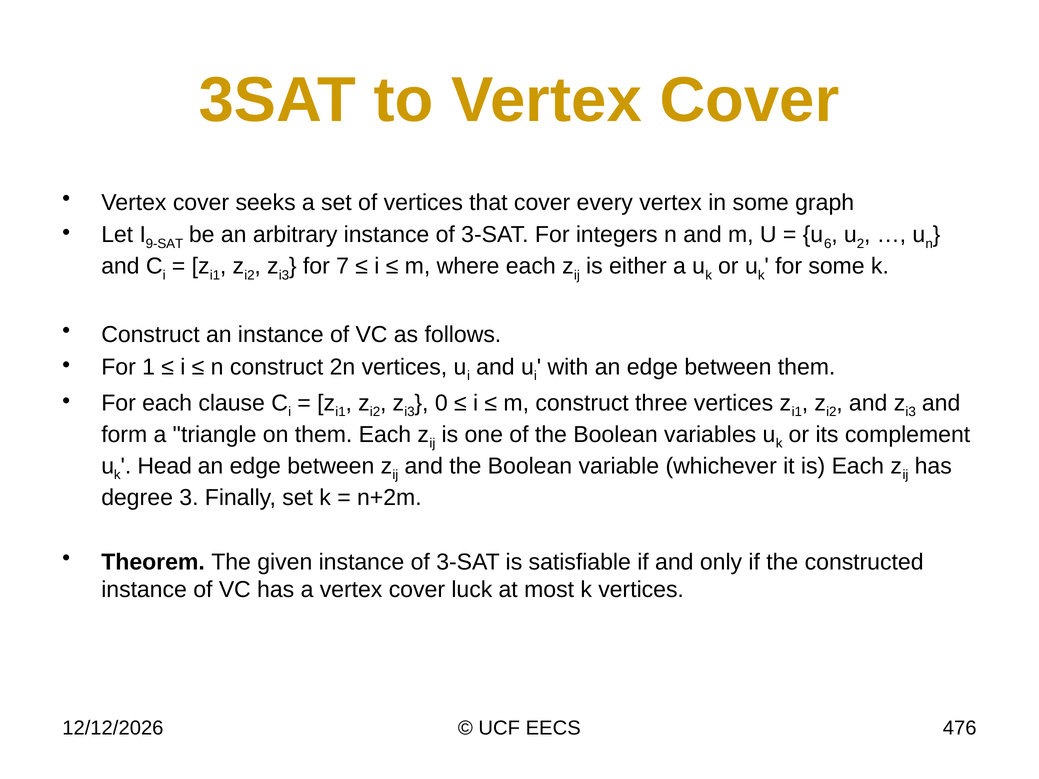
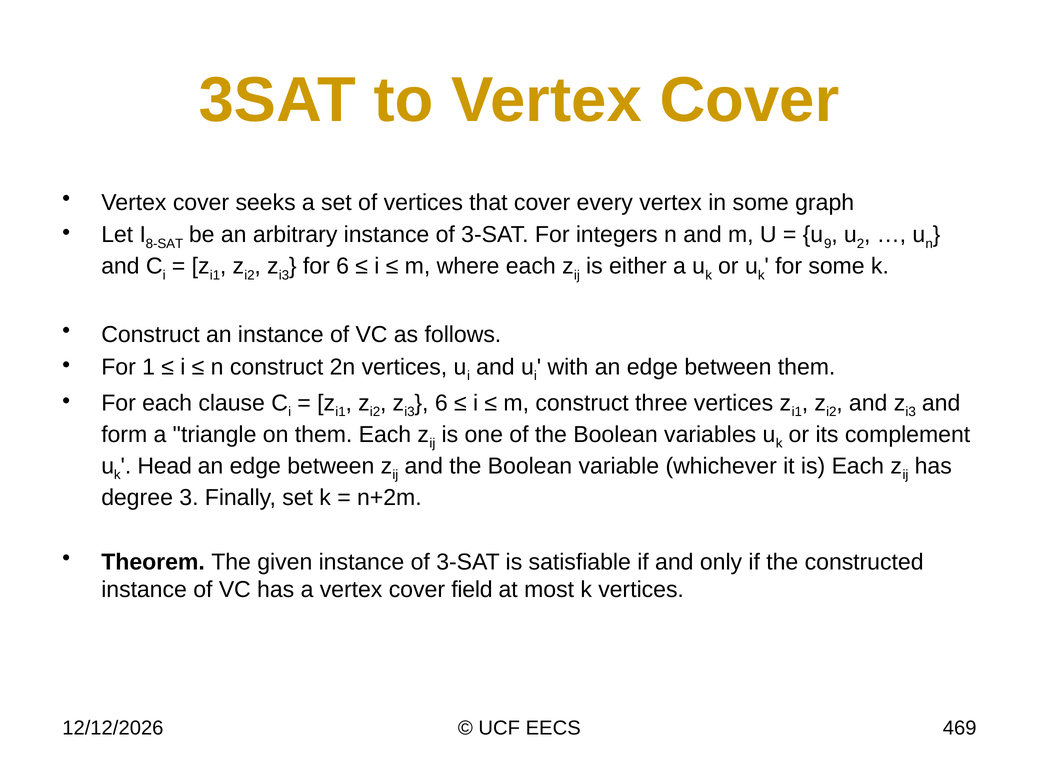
9-SAT: 9-SAT -> 8-SAT
6: 6 -> 9
for 7: 7 -> 6
0 at (441, 403): 0 -> 6
luck: luck -> field
476: 476 -> 469
